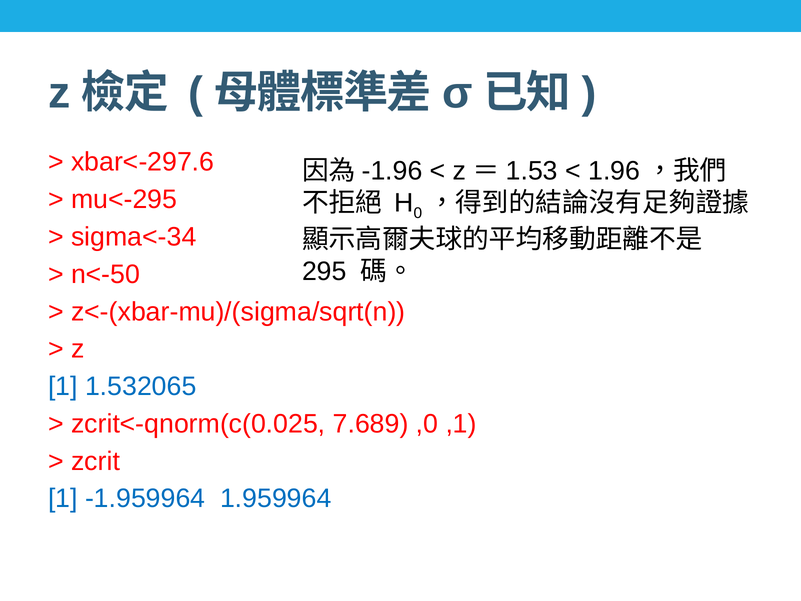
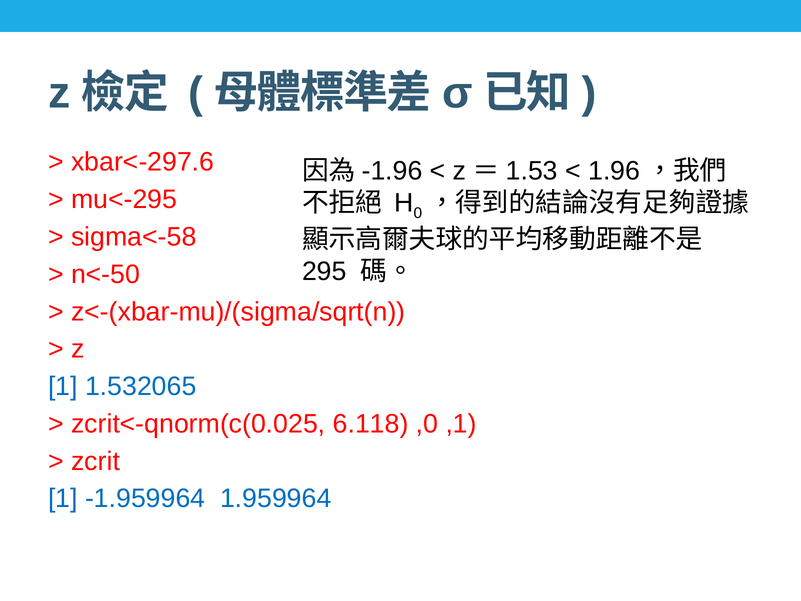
sigma<-34: sigma<-34 -> sigma<-58
7.689: 7.689 -> 6.118
